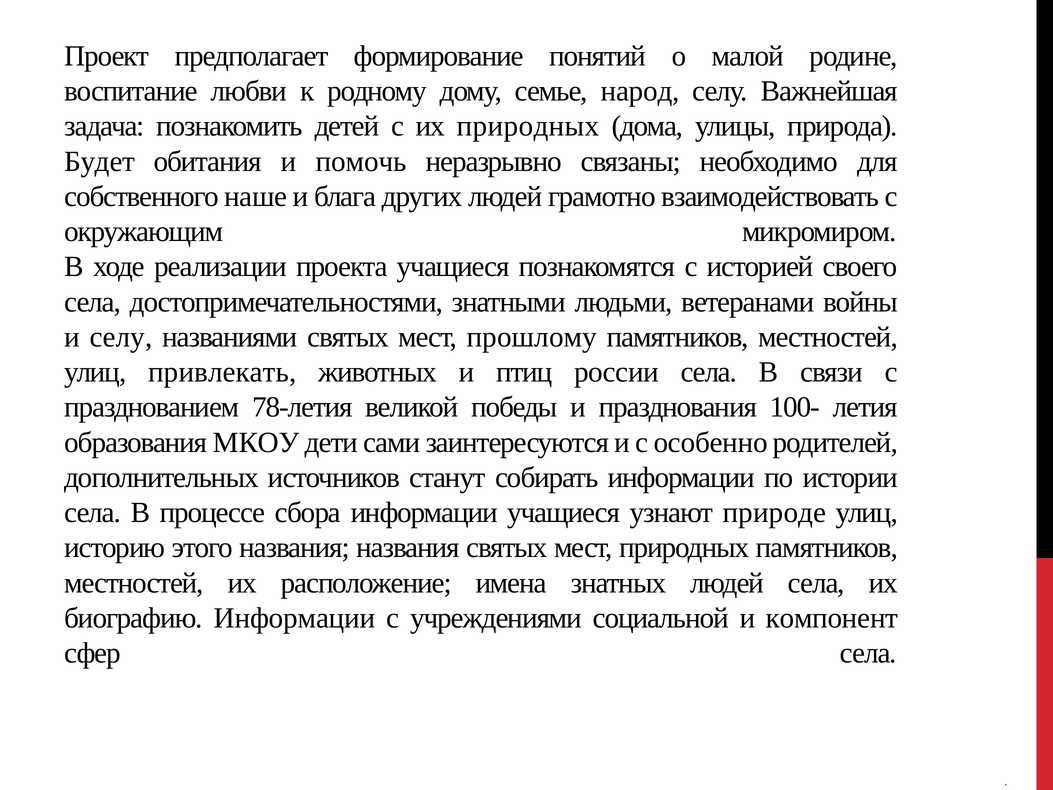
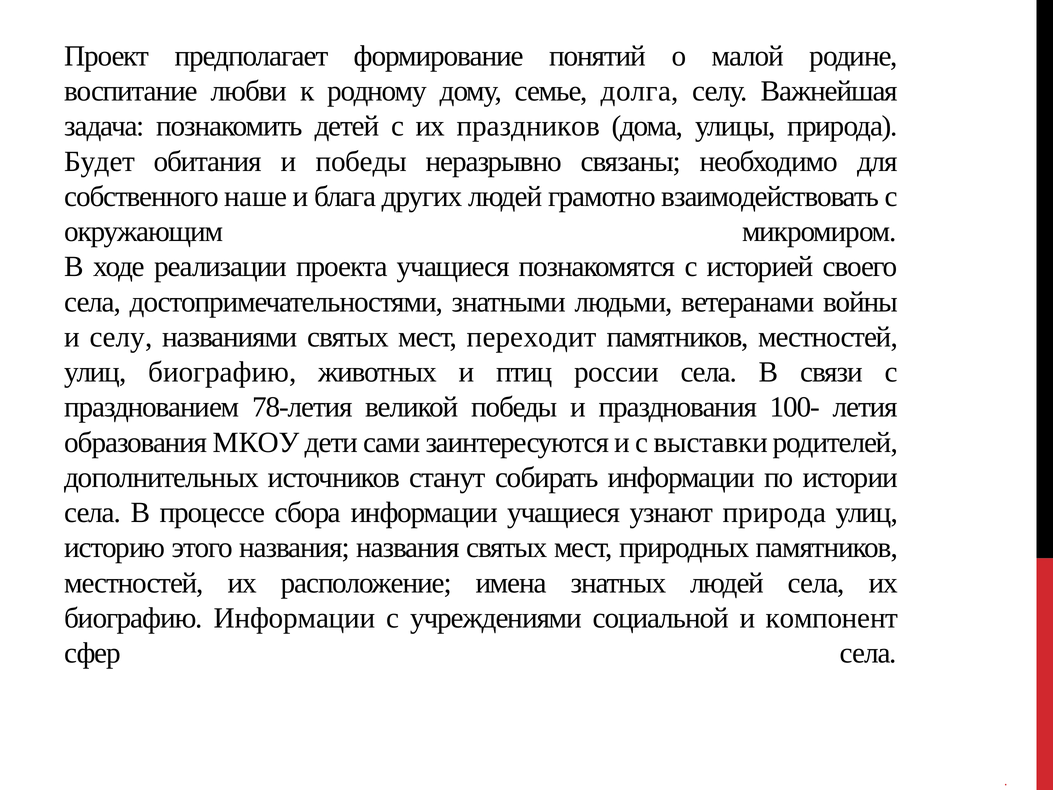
народ: народ -> долга
их природных: природных -> праздников
и помочь: помочь -> победы
прошлому: прошлому -> переходит
улиц привлекать: привлекать -> биографию
особенно: особенно -> выставки
узнают природе: природе -> природа
